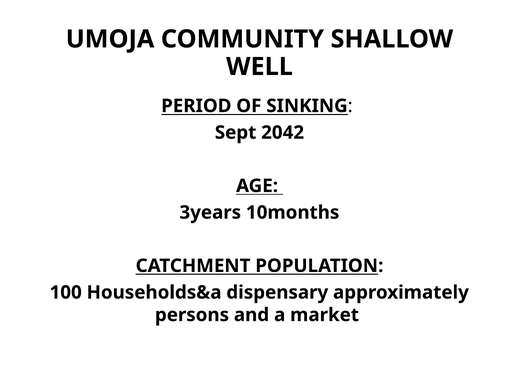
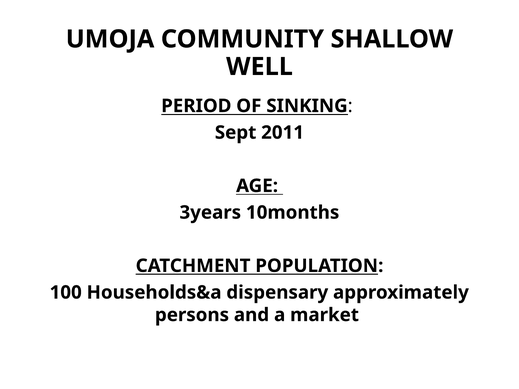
2042: 2042 -> 2011
